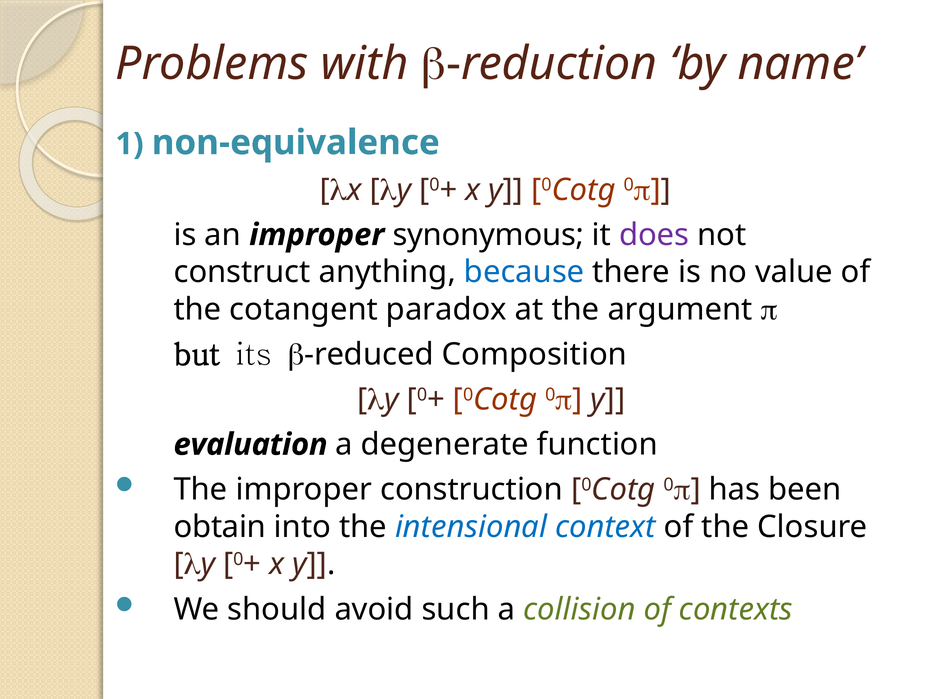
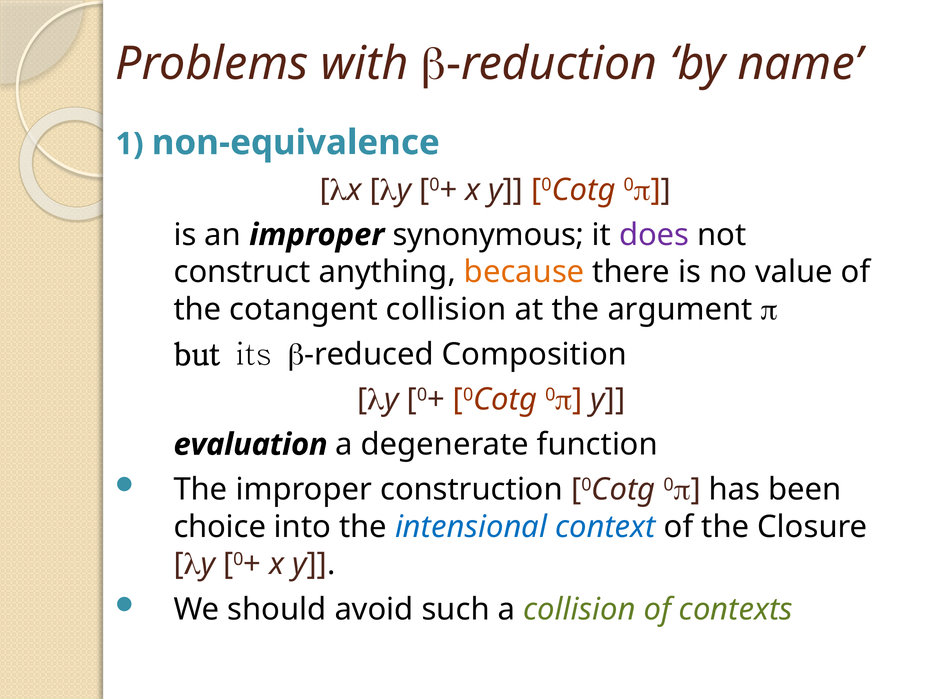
because colour: blue -> orange
cotangent paradox: paradox -> collision
obtain: obtain -> choice
